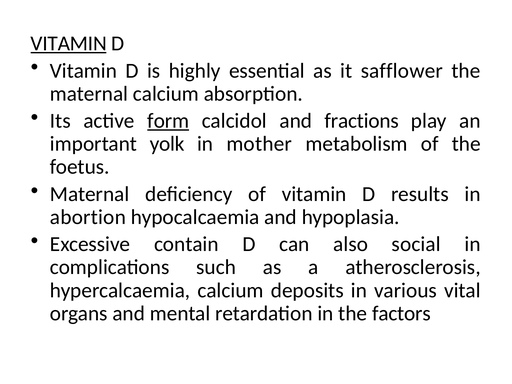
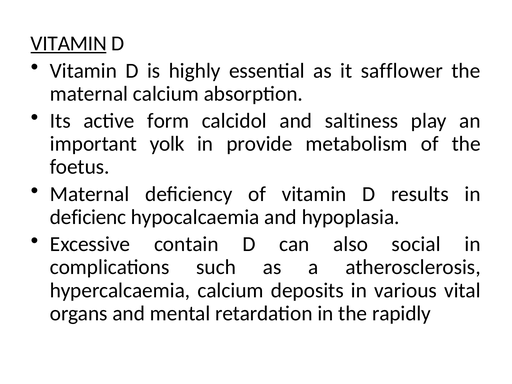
form underline: present -> none
fractions: fractions -> saltiness
mother: mother -> provide
abortion: abortion -> deficienc
factors: factors -> rapidly
